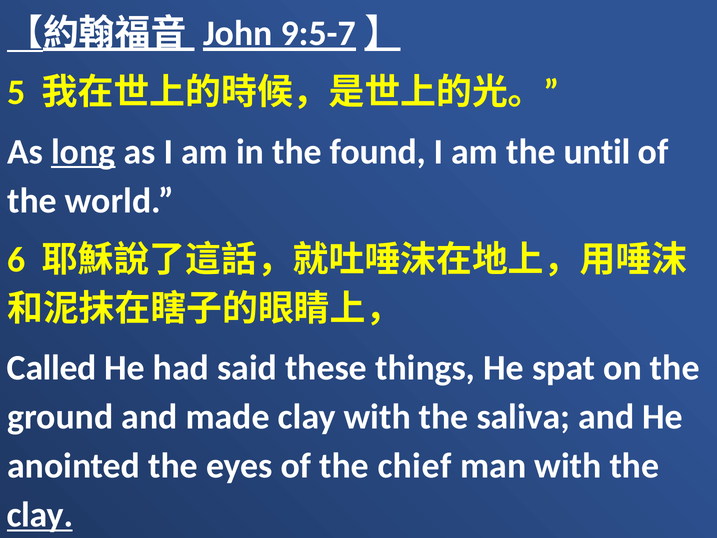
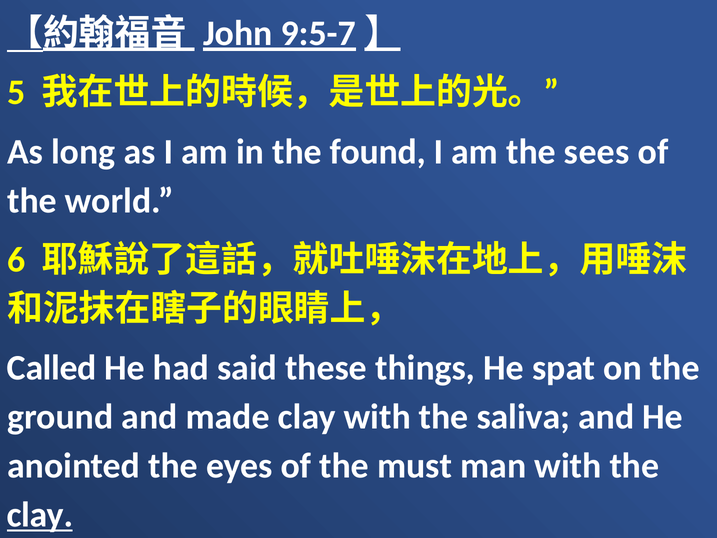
long underline: present -> none
until: until -> sees
chief: chief -> must
